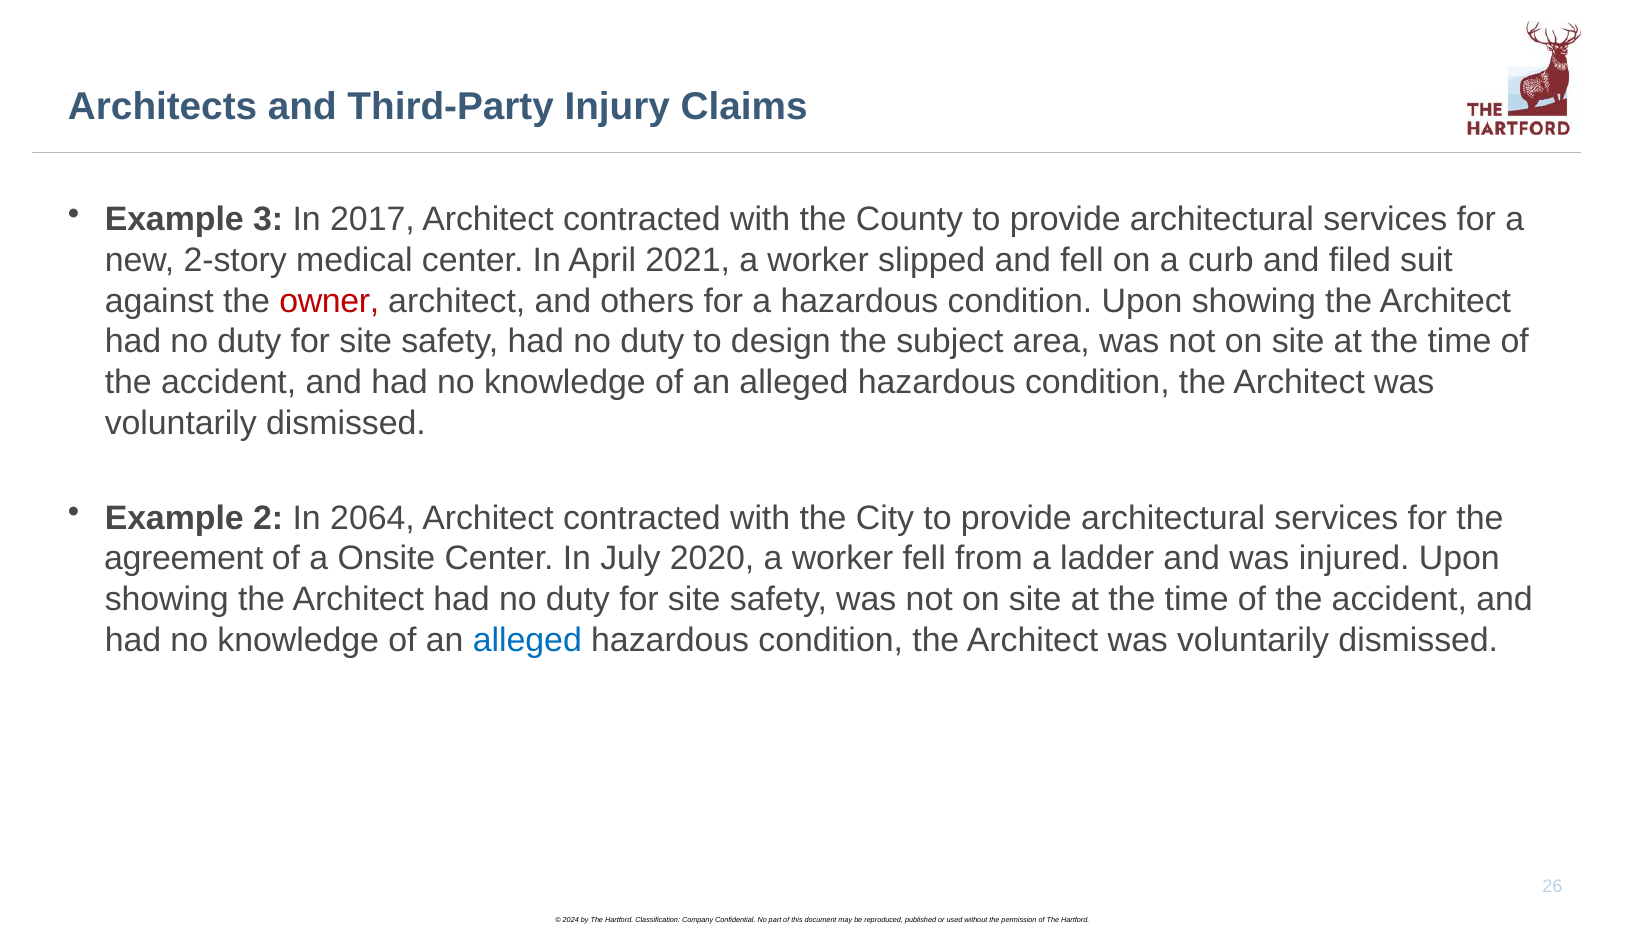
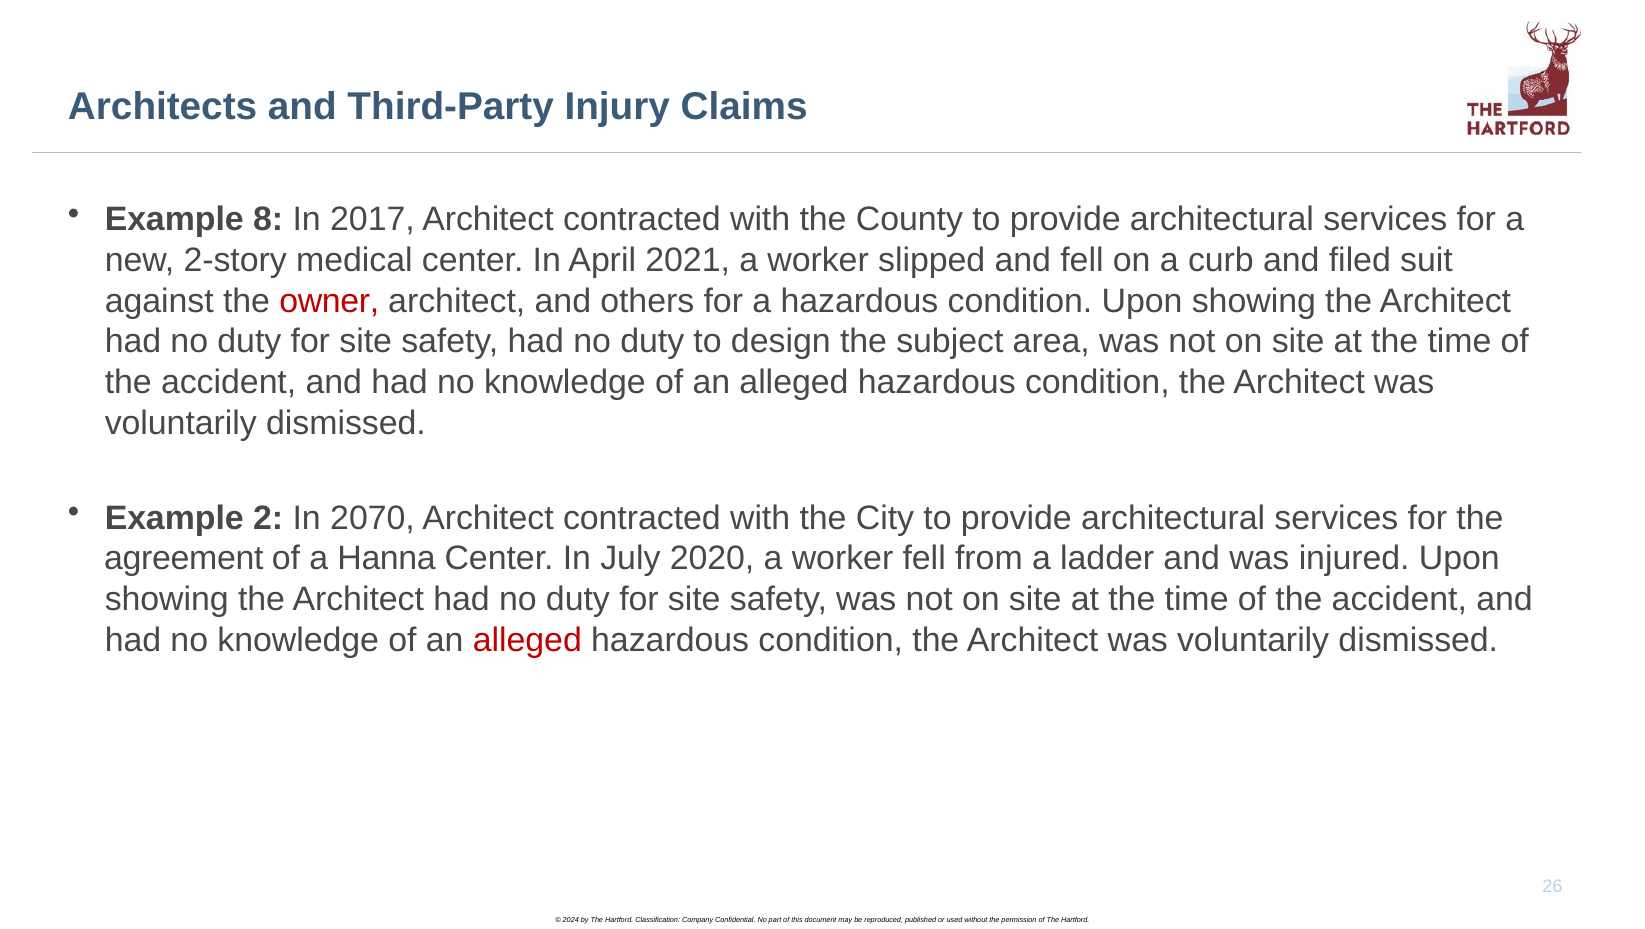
3: 3 -> 8
2064: 2064 -> 2070
Onsite: Onsite -> Hanna
alleged at (527, 640) colour: blue -> red
